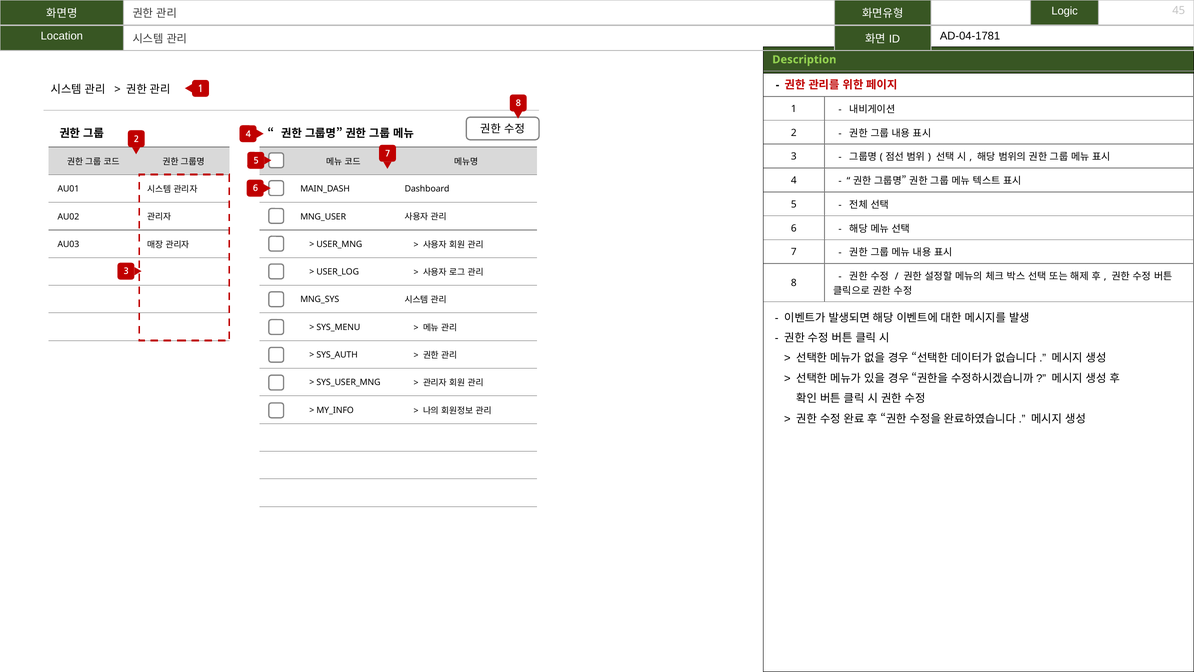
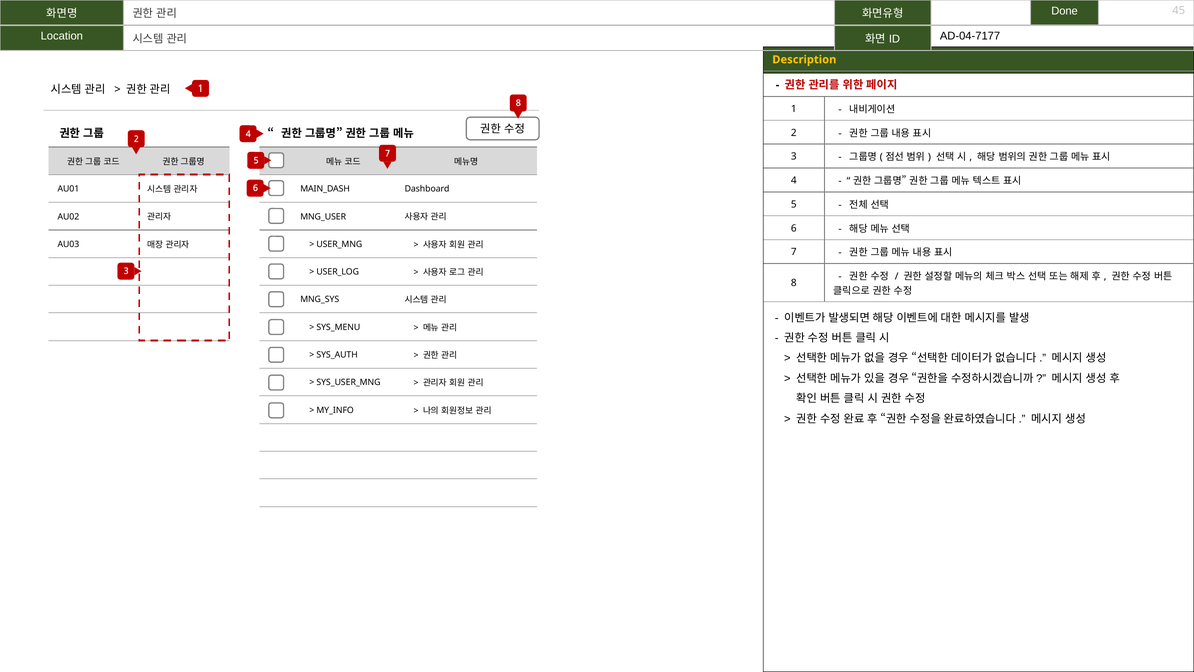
Logic: Logic -> Done
AD-04-1781: AD-04-1781 -> AD-04-7177
Description colour: light green -> yellow
